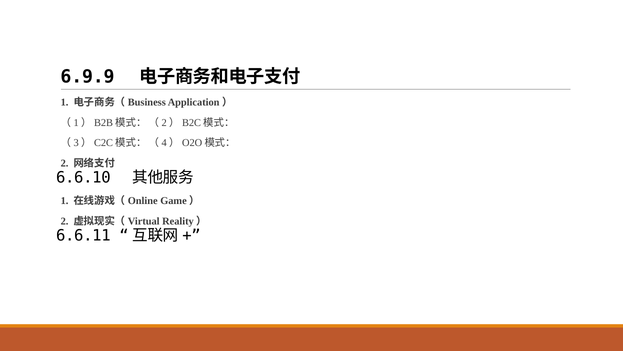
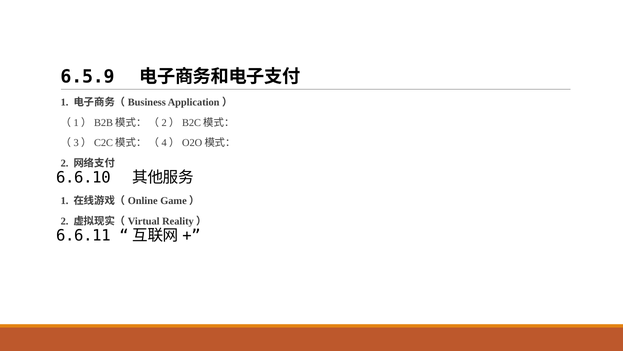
6.9.9: 6.9.9 -> 6.5.9
